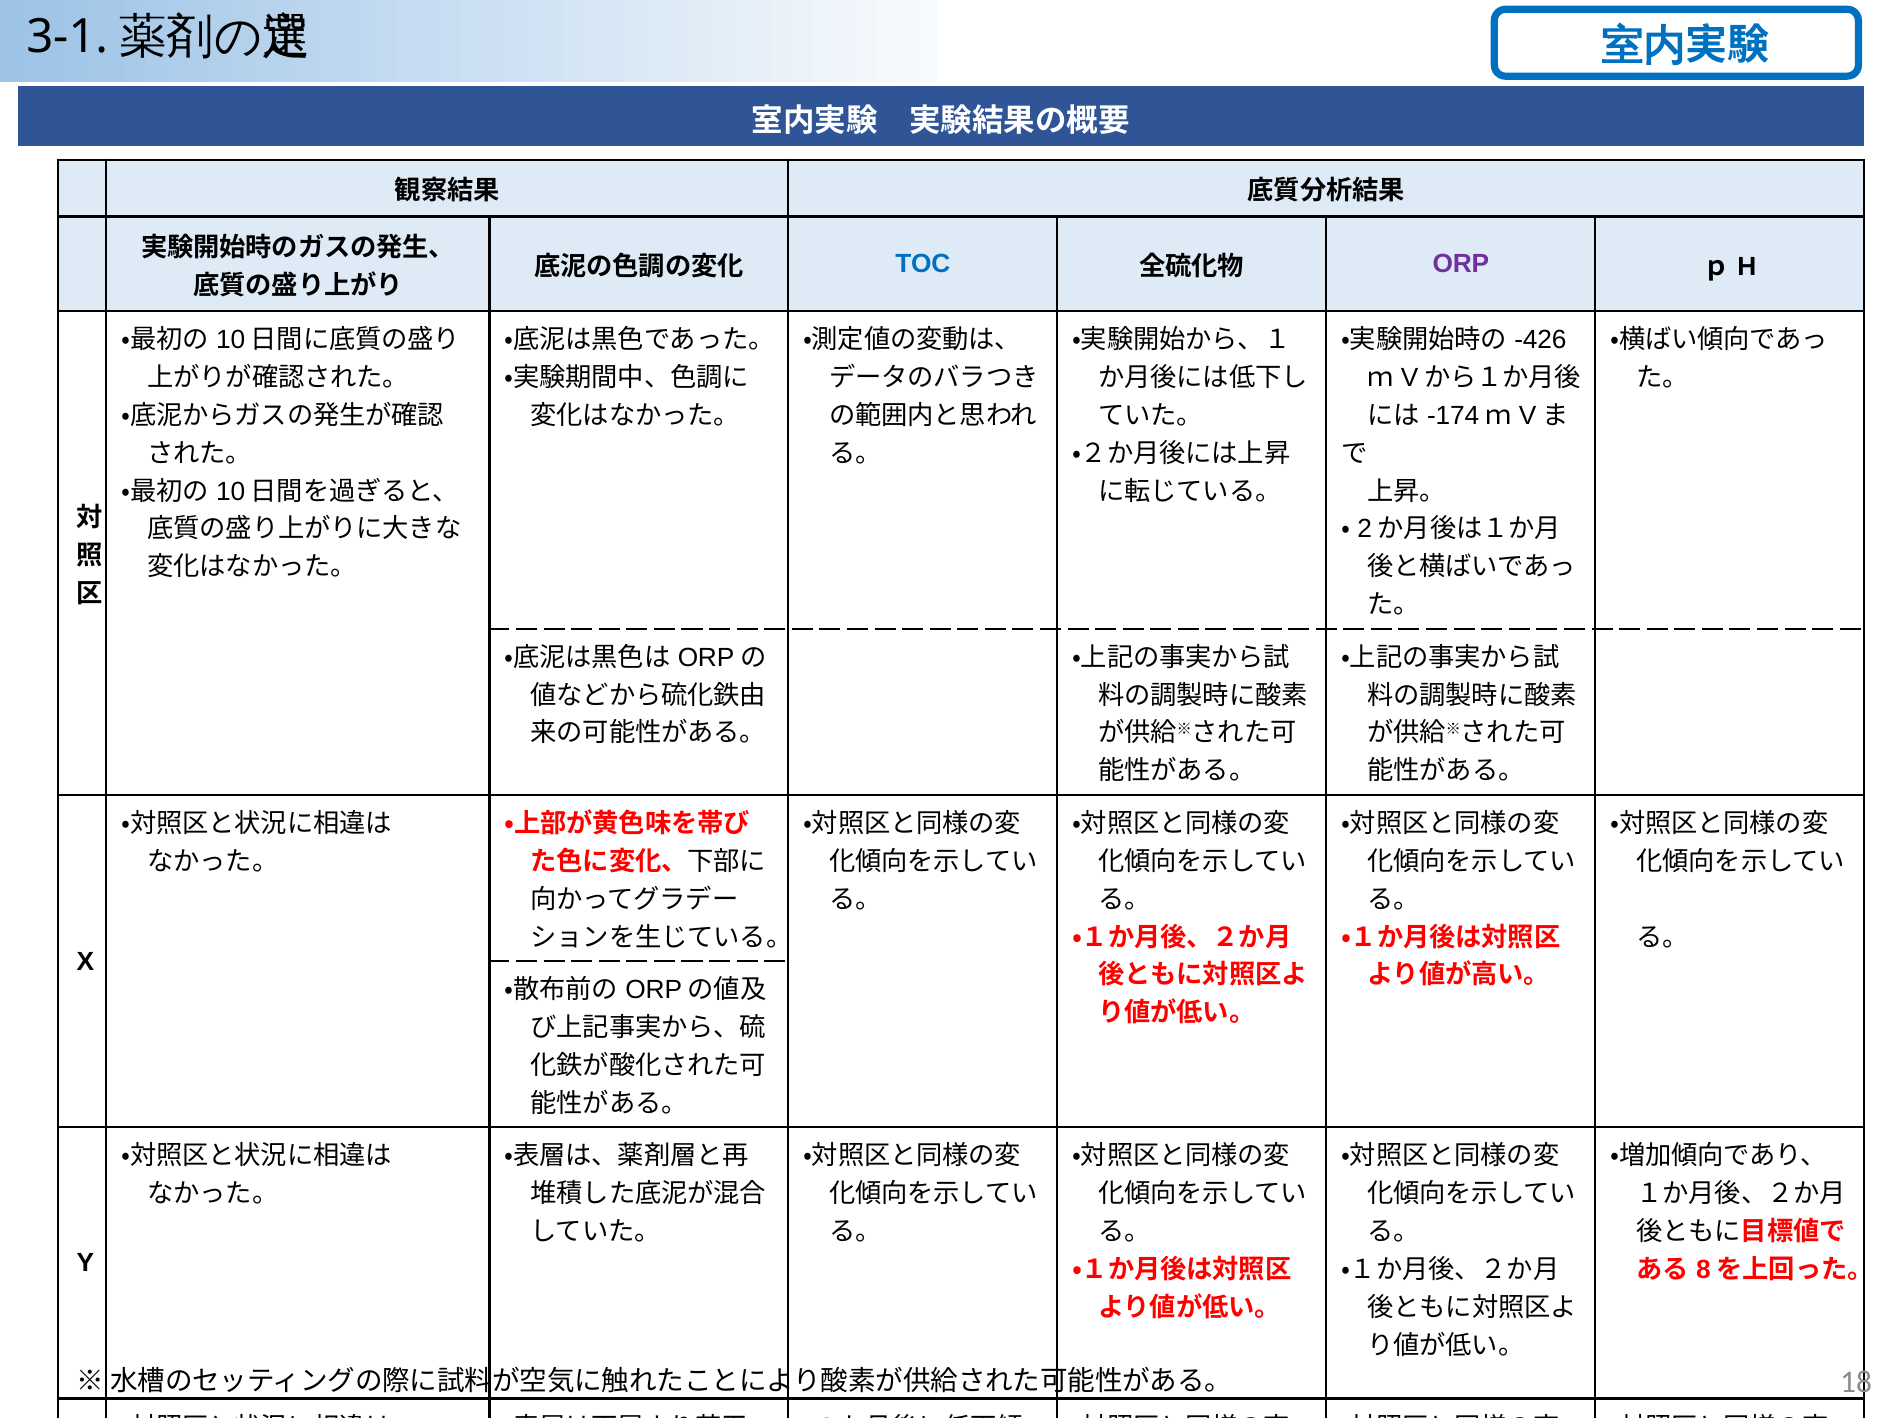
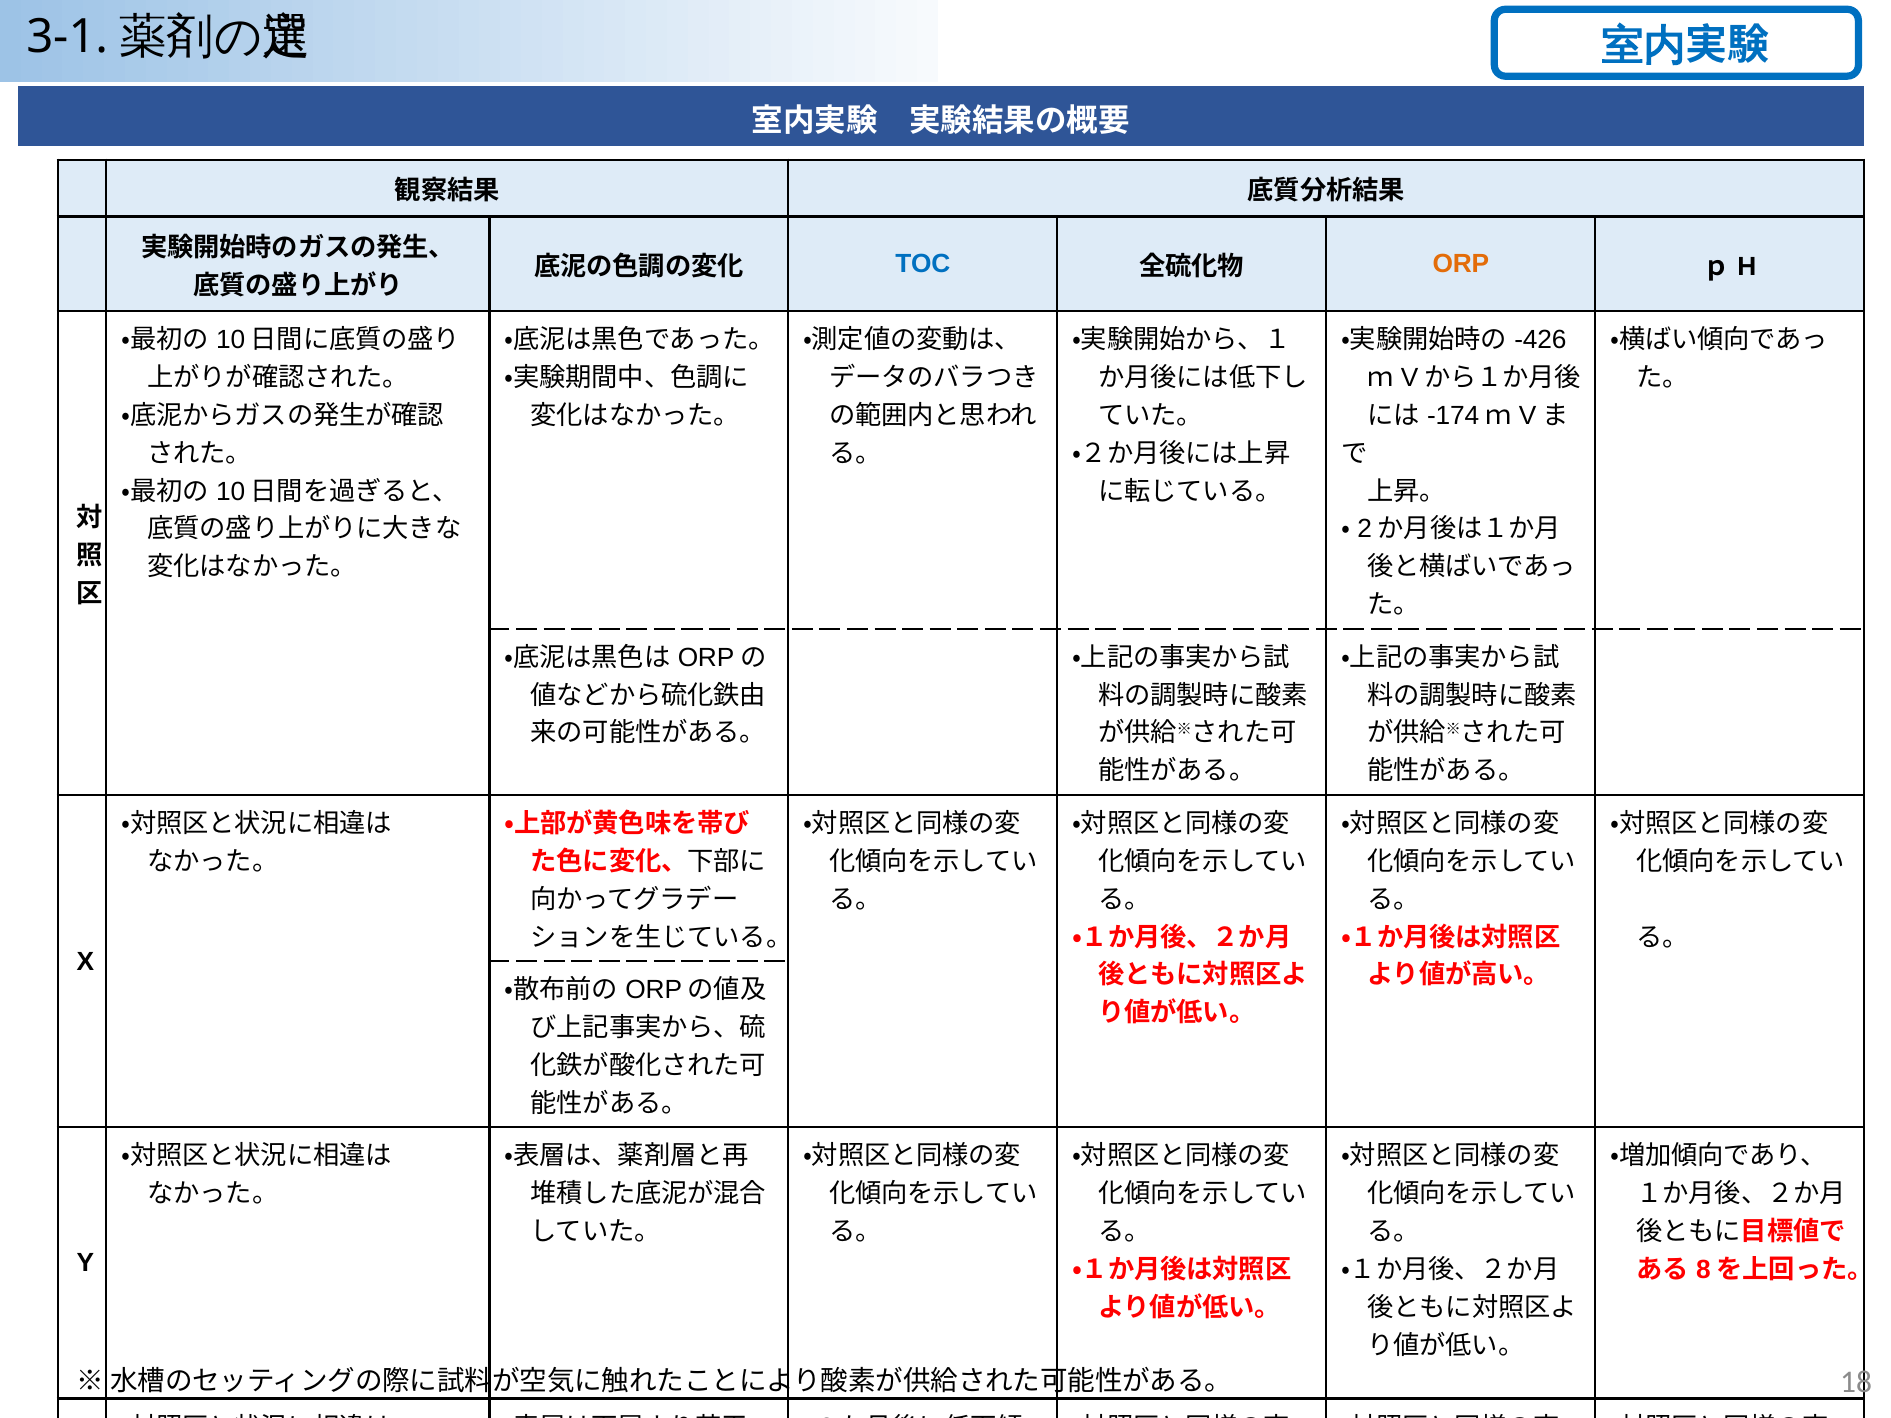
ORP colour: purple -> orange
